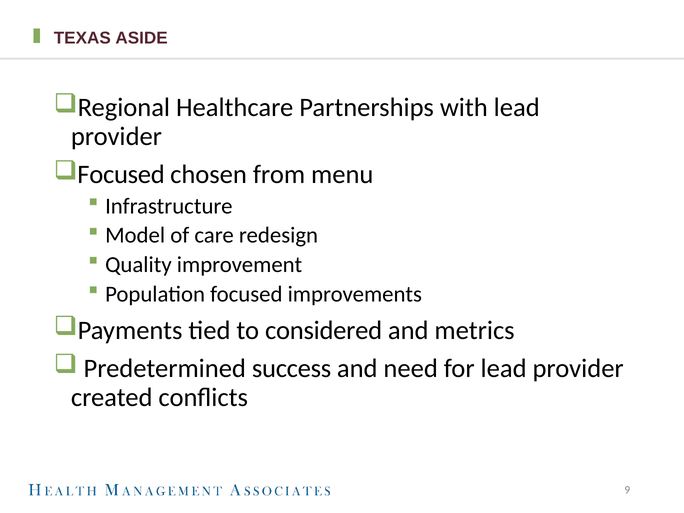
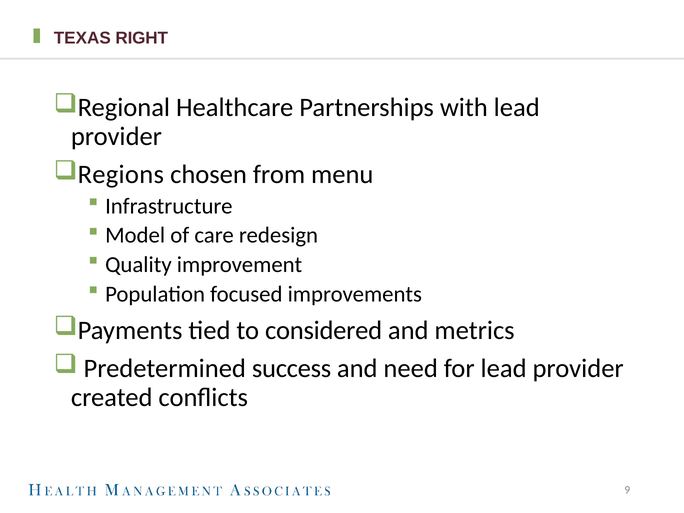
ASIDE: ASIDE -> RIGHT
Focused at (121, 175): Focused -> Regions
